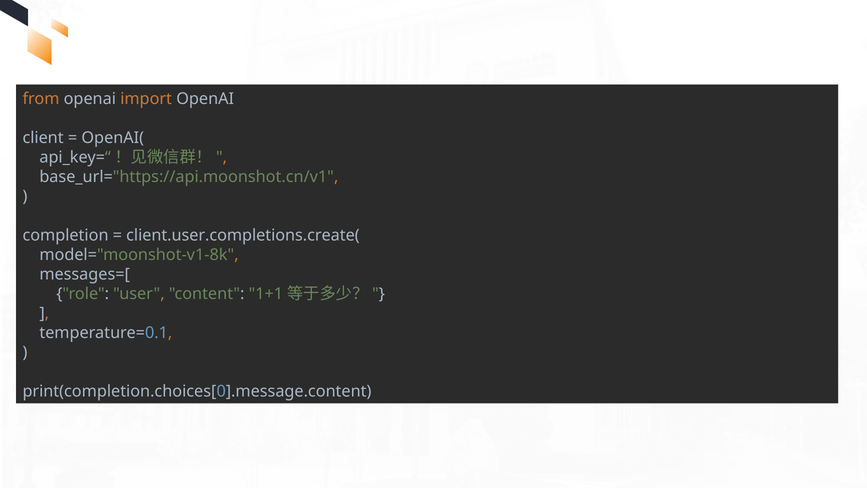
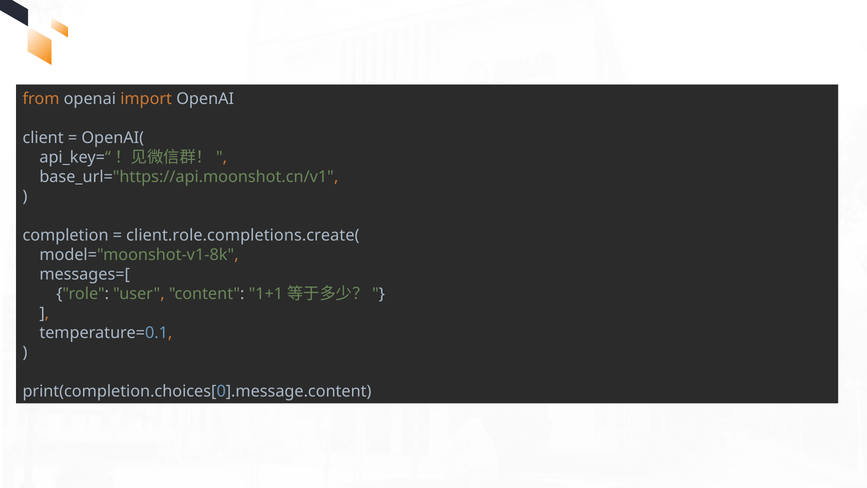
client.user.completions.create(: client.user.completions.create( -> client.role.completions.create(
